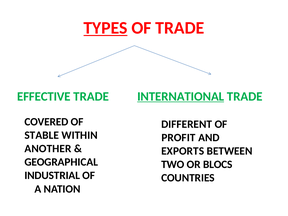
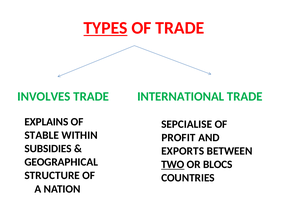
EFFECTIVE: EFFECTIVE -> INVOLVES
INTERNATIONAL underline: present -> none
COVERED: COVERED -> EXPLAINS
DIFFERENT: DIFFERENT -> SEPCIALISE
ANOTHER: ANOTHER -> SUBSIDIES
TWO underline: none -> present
INDUSTRIAL: INDUSTRIAL -> STRUCTURE
